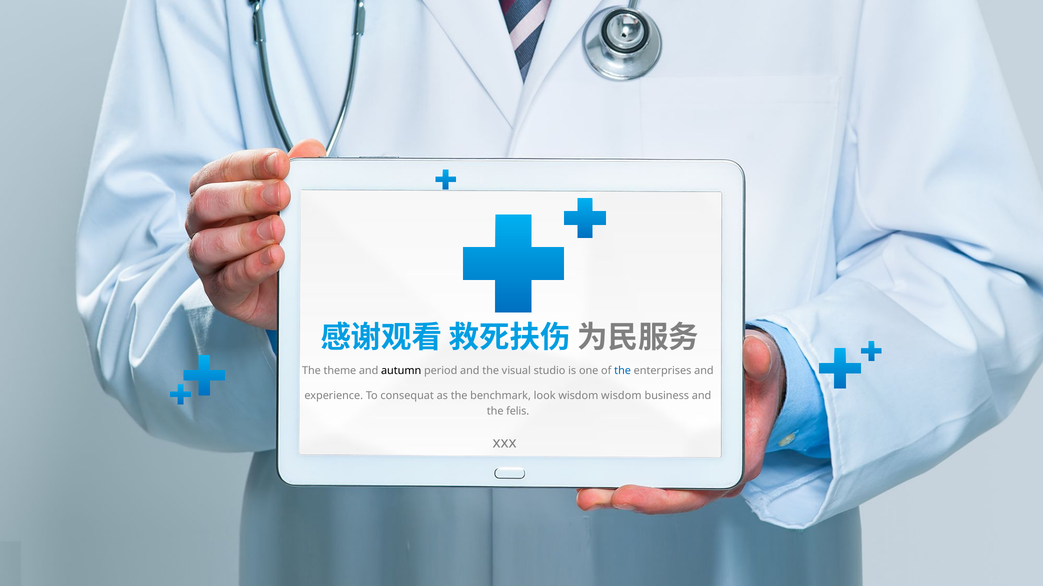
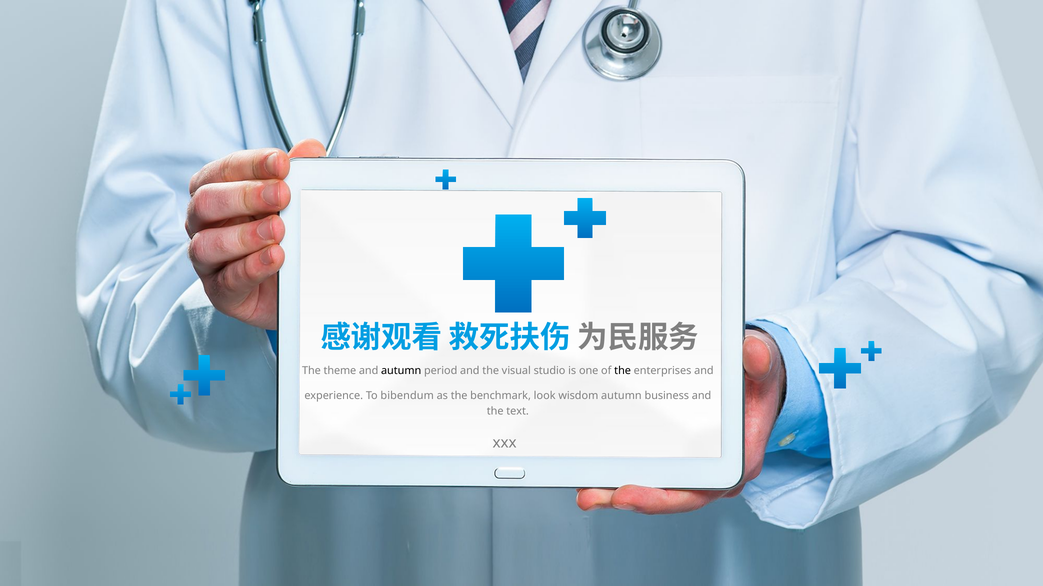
the at (623, 371) colour: blue -> black
consequat: consequat -> bibendum
wisdom wisdom: wisdom -> autumn
felis: felis -> text
